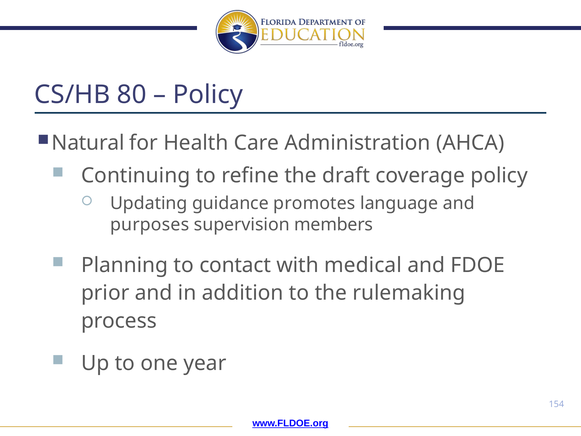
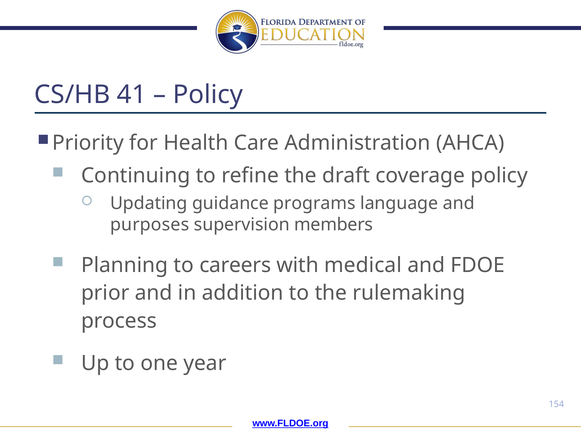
80: 80 -> 41
Natural: Natural -> Priority
promotes: promotes -> programs
contact: contact -> careers
